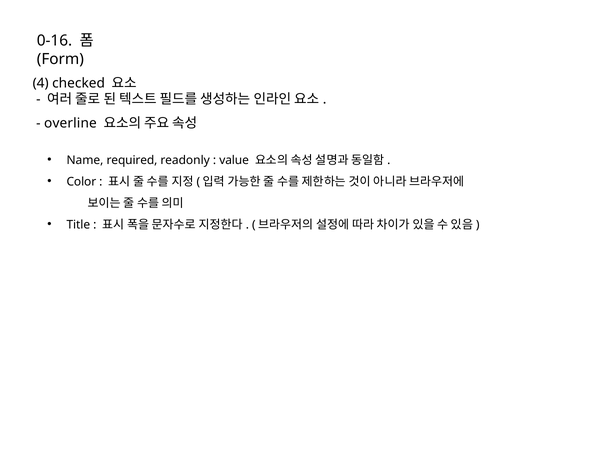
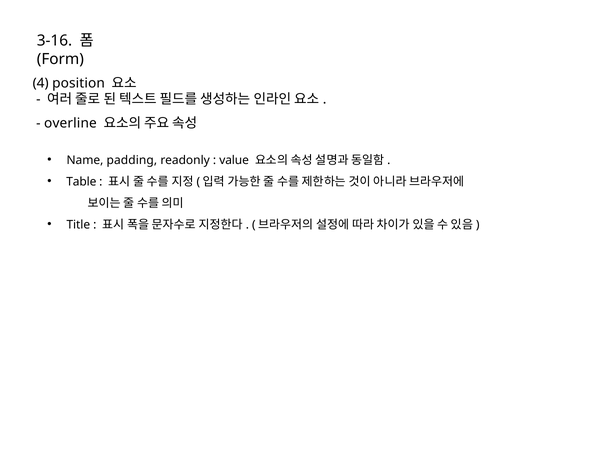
0-16: 0-16 -> 3-16
checked: checked -> position
required: required -> padding
Color: Color -> Table
